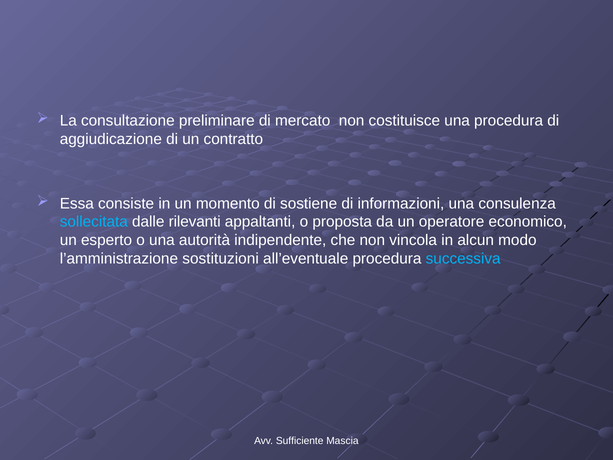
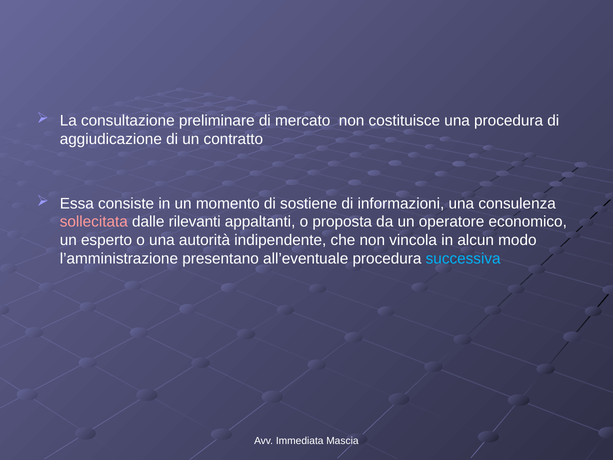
sollecitata colour: light blue -> pink
sostituzioni: sostituzioni -> presentano
Sufficiente: Sufficiente -> Immediata
